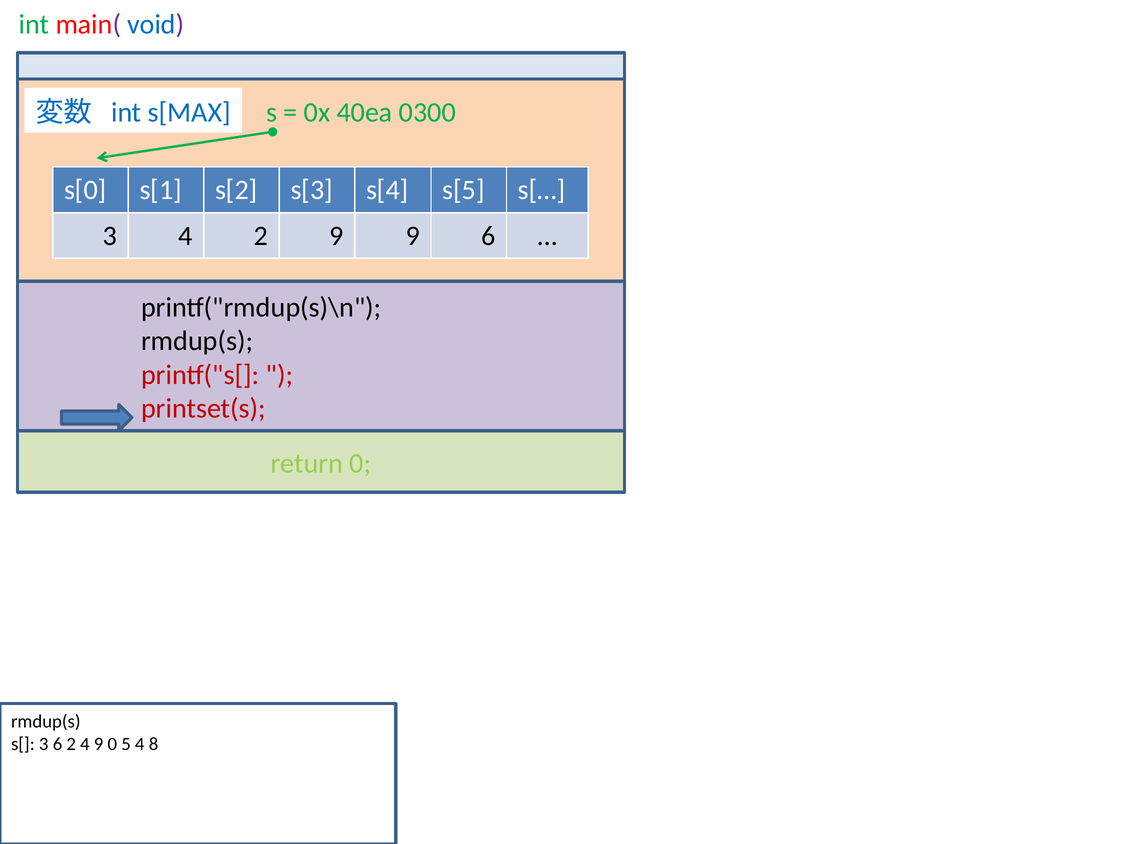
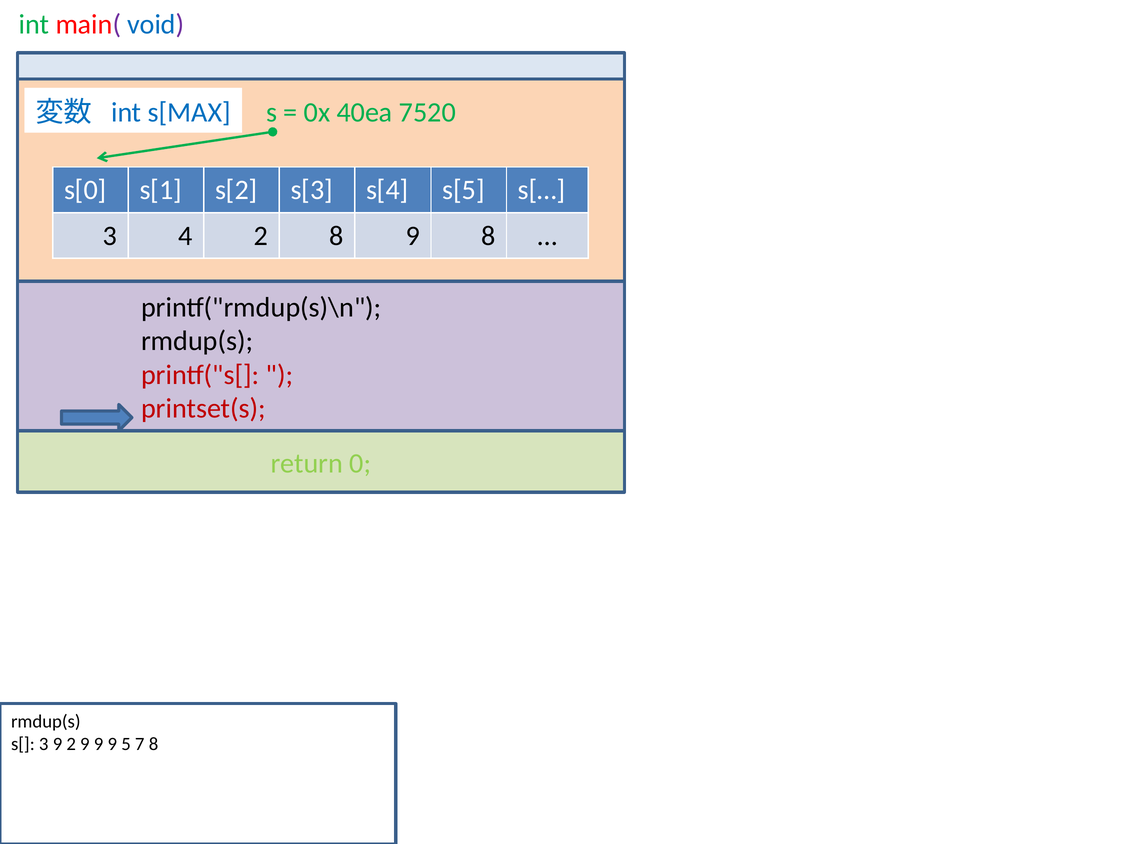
0300: 0300 -> 7520
9 at (336, 236): 9 -> 8
9 6: 6 -> 8
3 6: 6 -> 9
4 at (85, 744): 4 -> 9
0 at (112, 744): 0 -> 9
5 4: 4 -> 7
